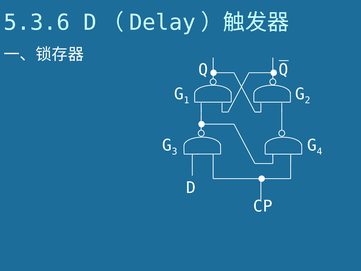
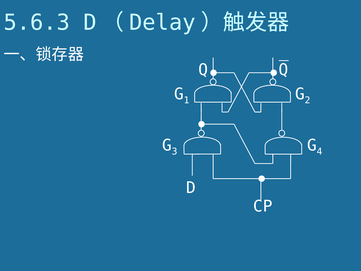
5.3.6: 5.3.6 -> 5.6.3
